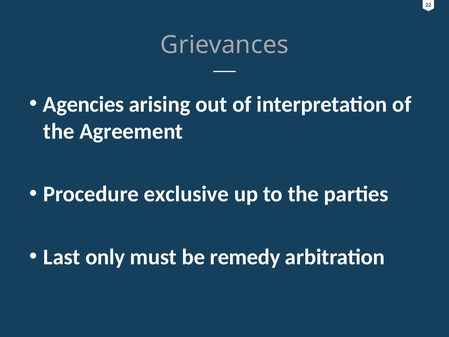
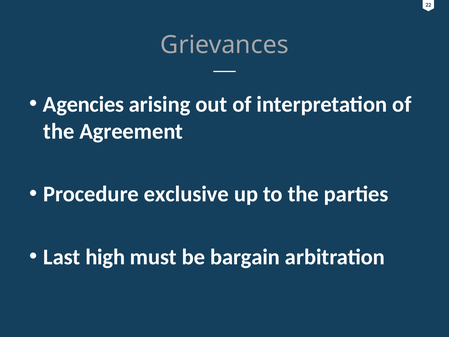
only: only -> high
remedy: remedy -> bargain
